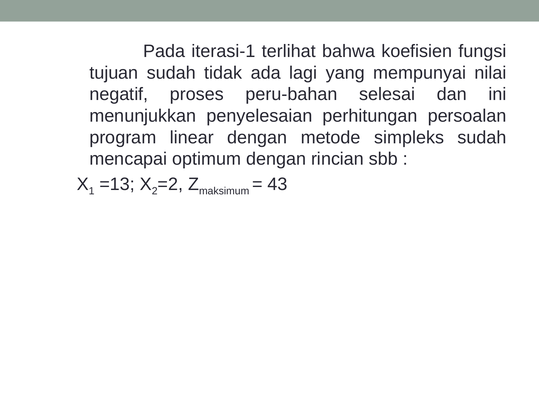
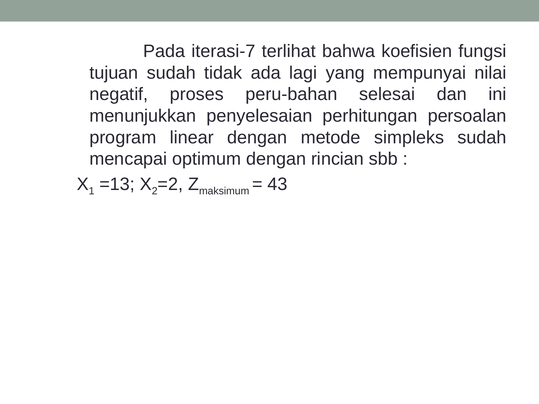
iterasi-1: iterasi-1 -> iterasi-7
